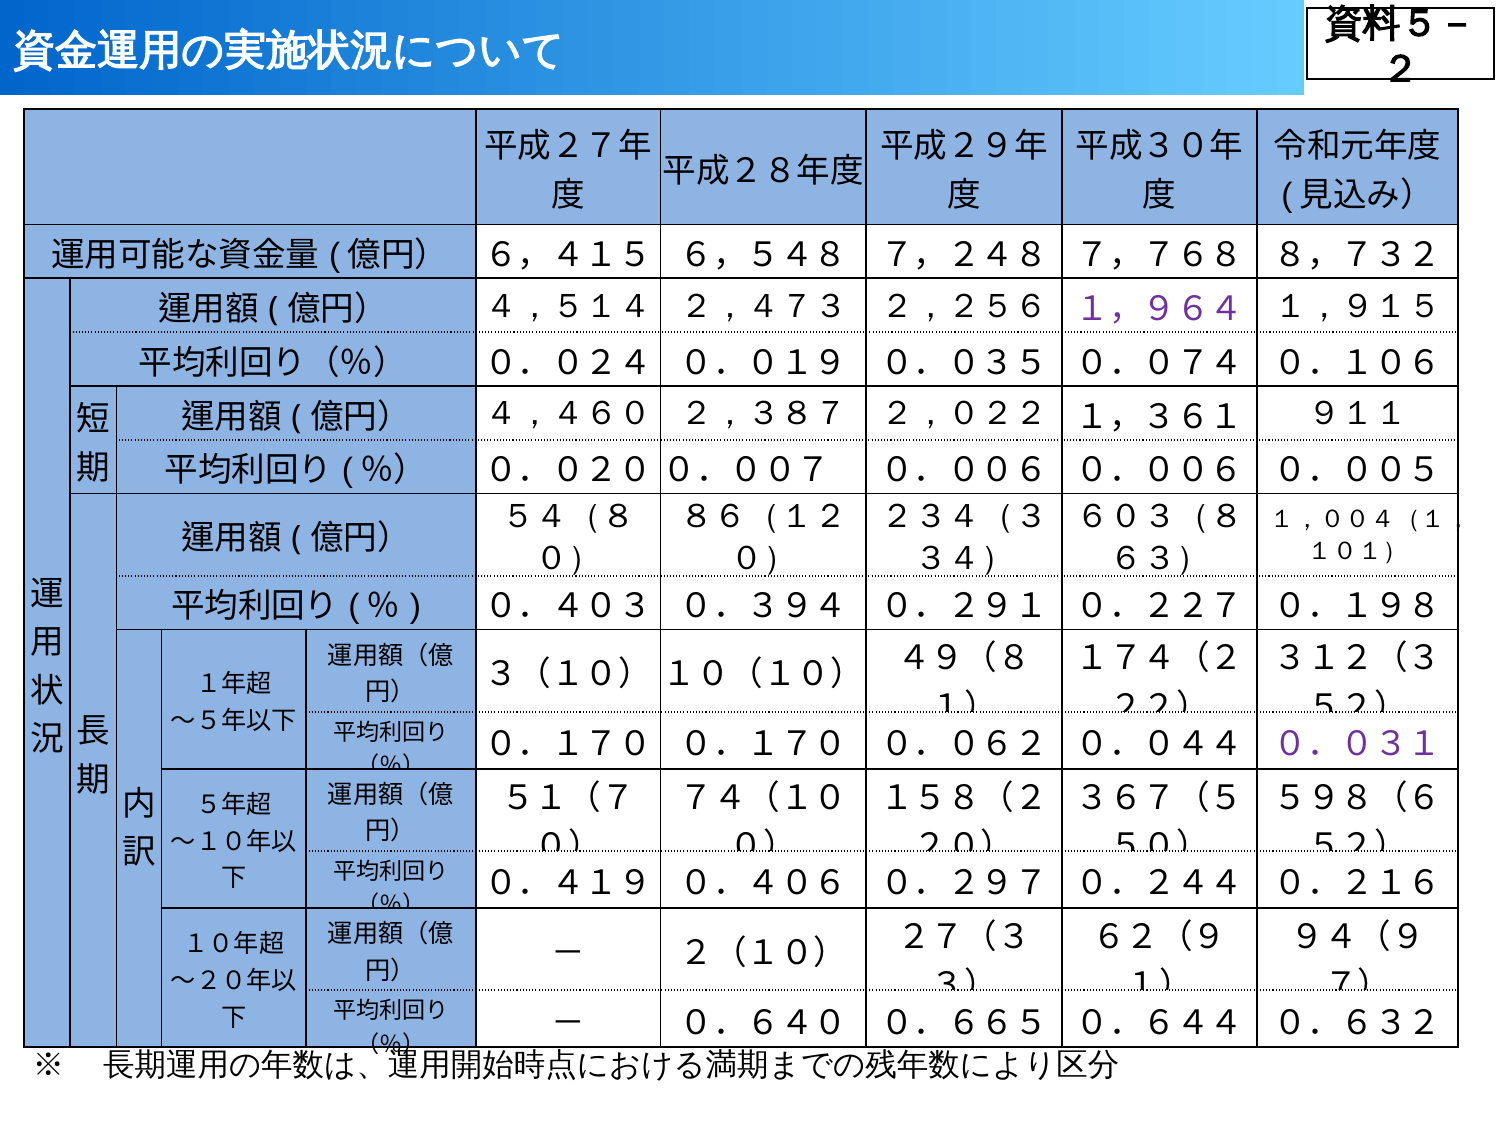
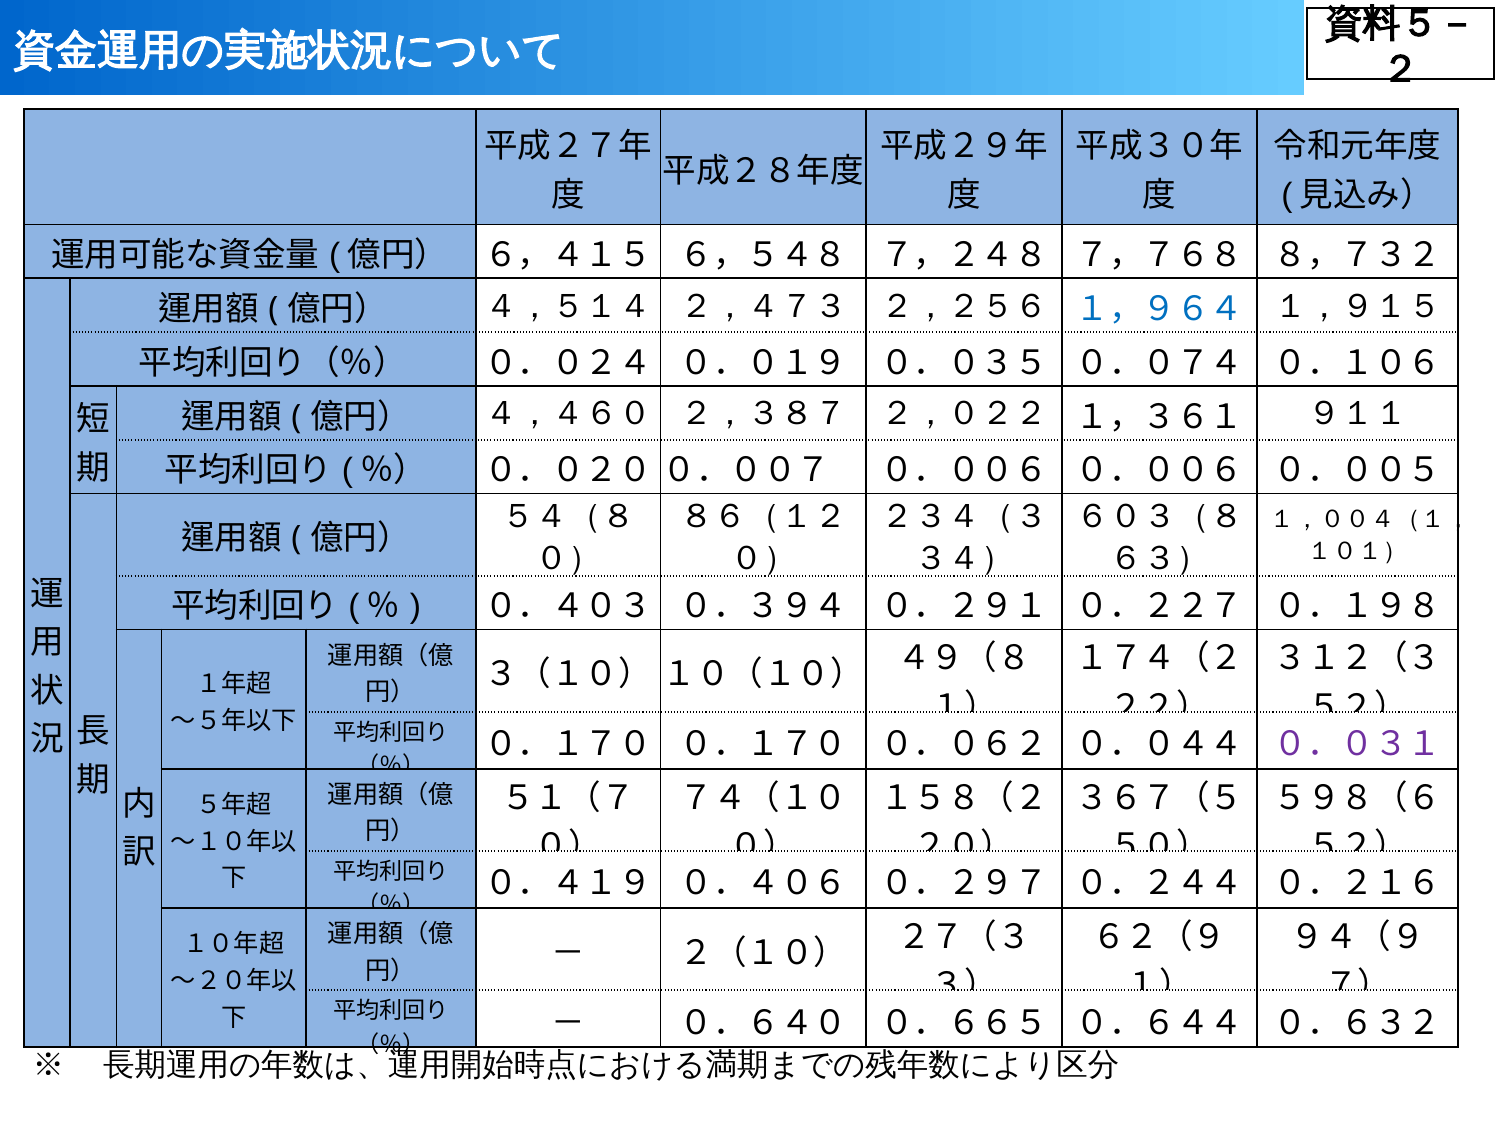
１，９６４ colour: purple -> blue
